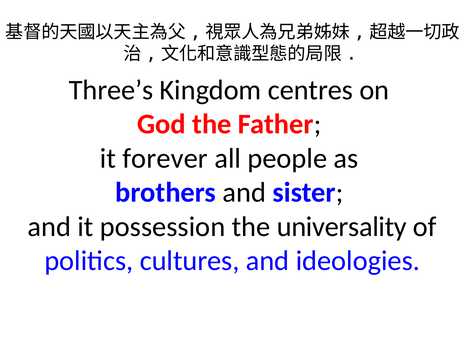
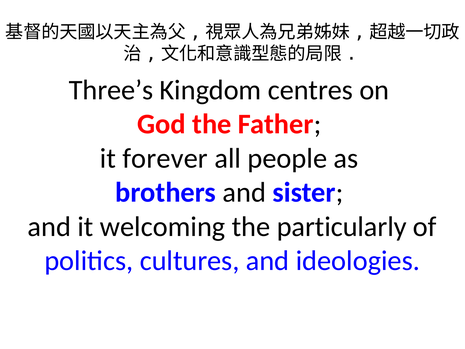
possession: possession -> welcoming
universality: universality -> particularly
